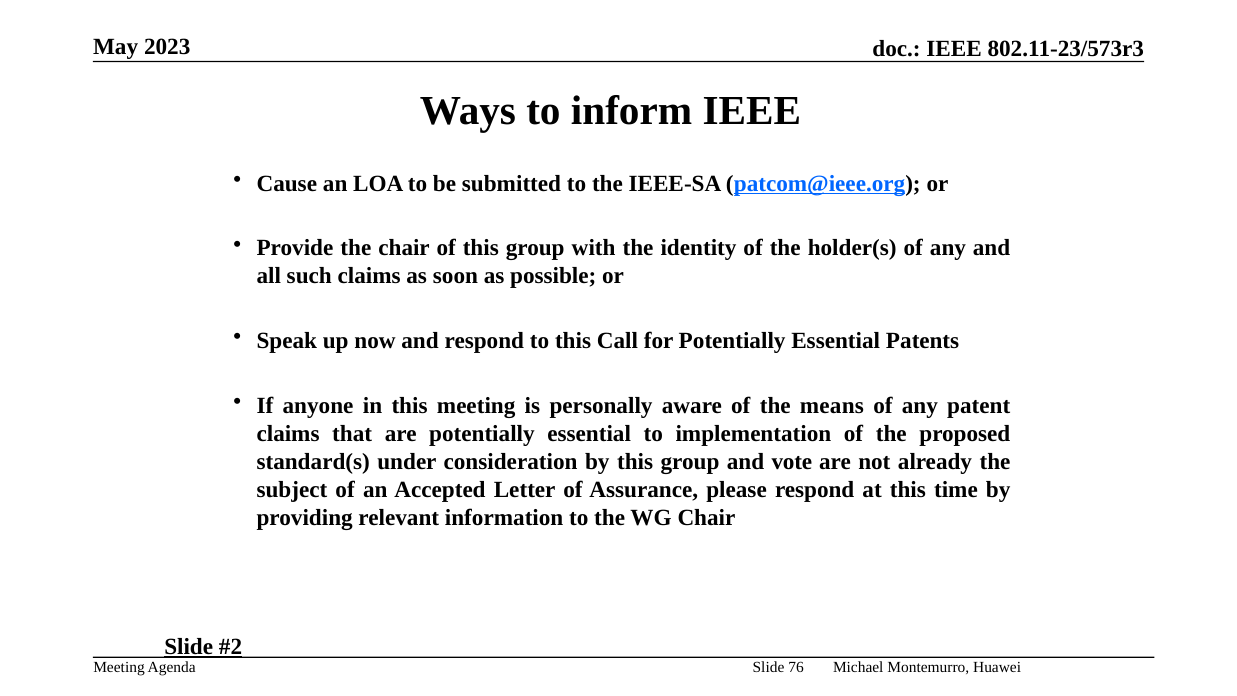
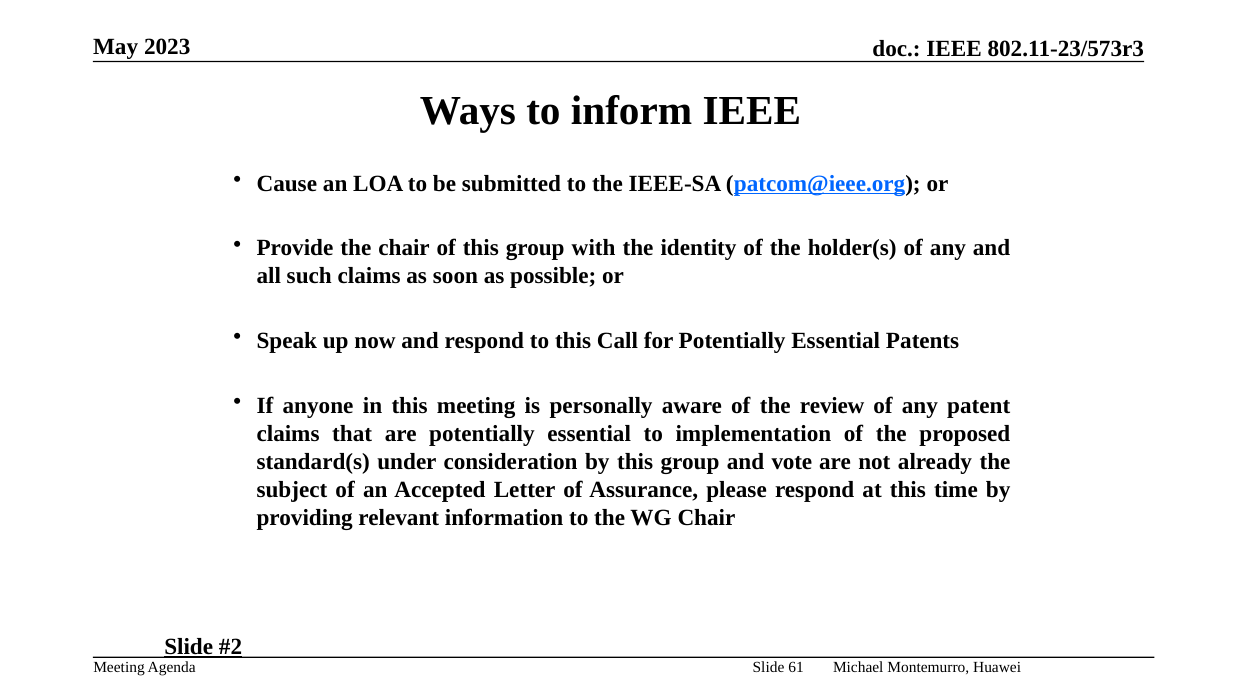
means: means -> review
76: 76 -> 61
